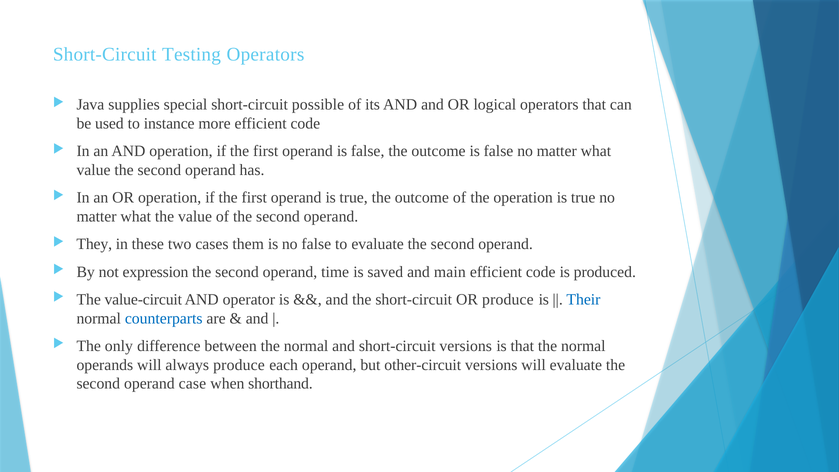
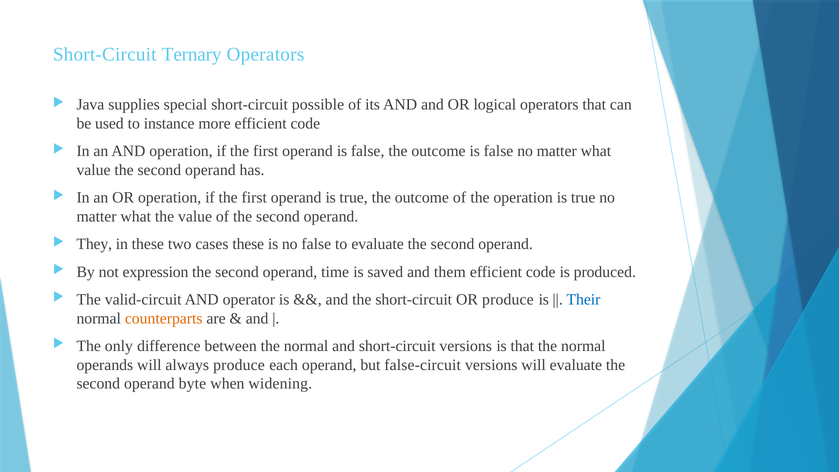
Testing: Testing -> Ternary
cases them: them -> these
main: main -> them
value-circuit: value-circuit -> valid-circuit
counterparts colour: blue -> orange
other-circuit: other-circuit -> false-circuit
case: case -> byte
shorthand: shorthand -> widening
